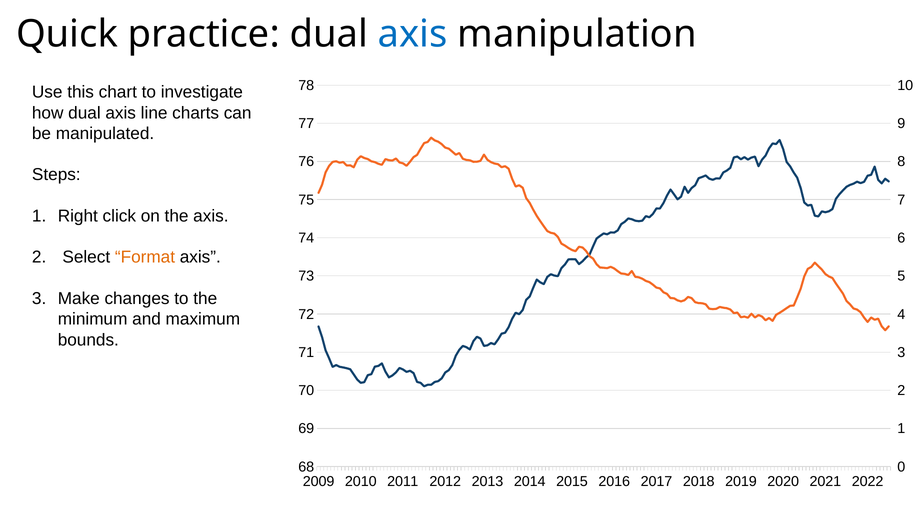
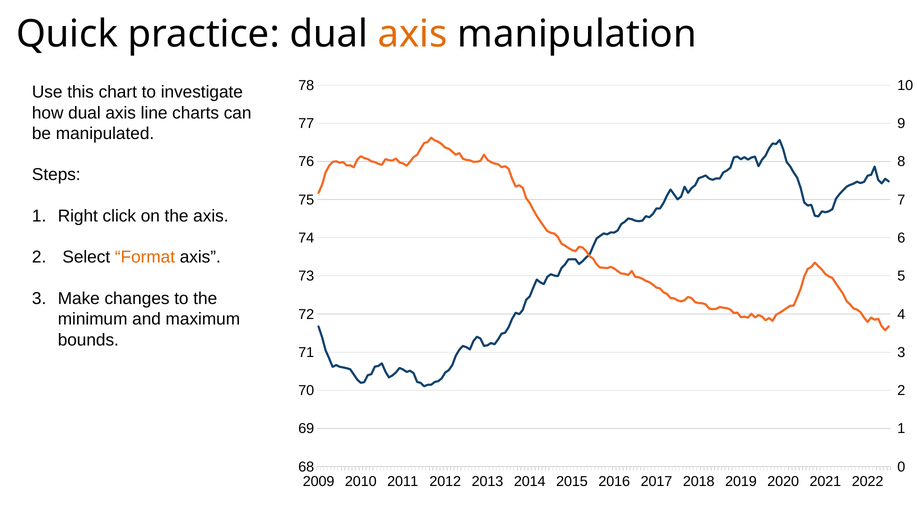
axis at (413, 34) colour: blue -> orange
